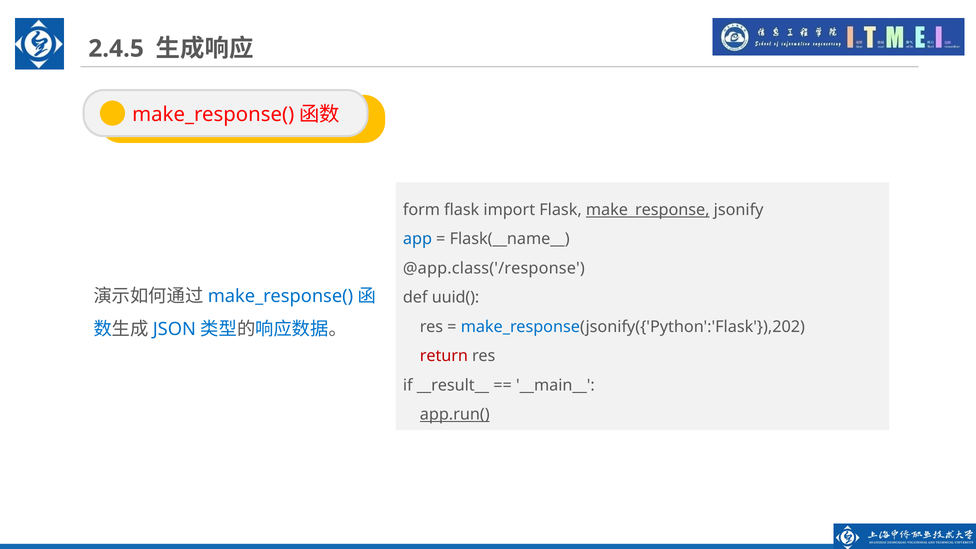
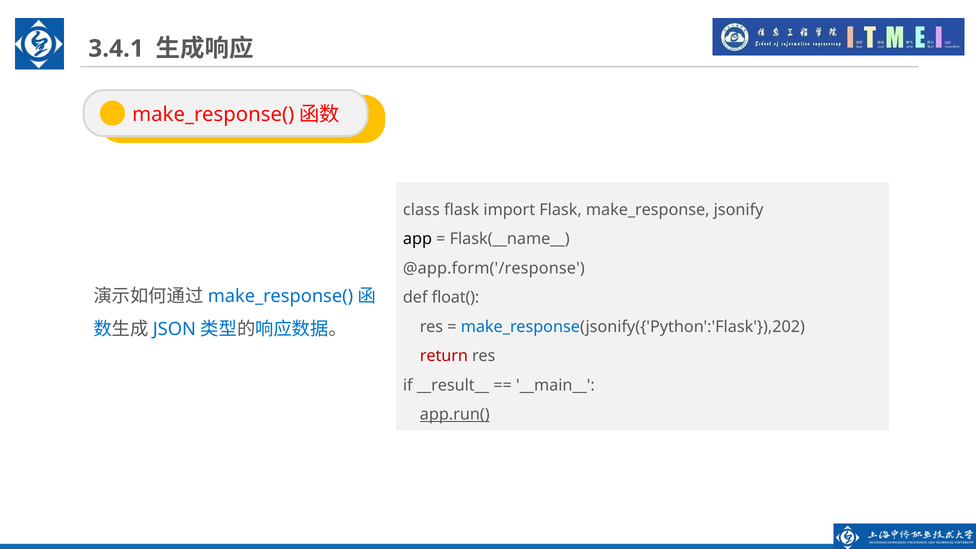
2.4.5: 2.4.5 -> 3.4.1
form: form -> class
make_response underline: present -> none
app colour: blue -> black
@app.class('/response: @app.class('/response -> @app.form('/response
uuid(: uuid( -> float(
